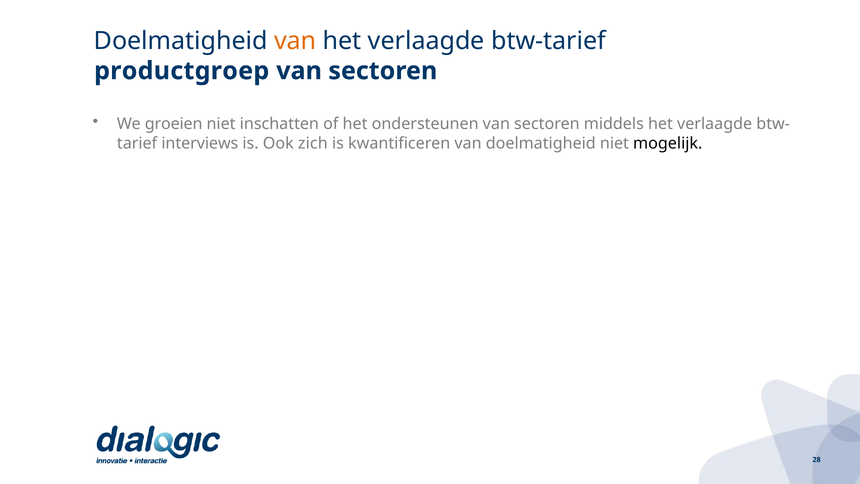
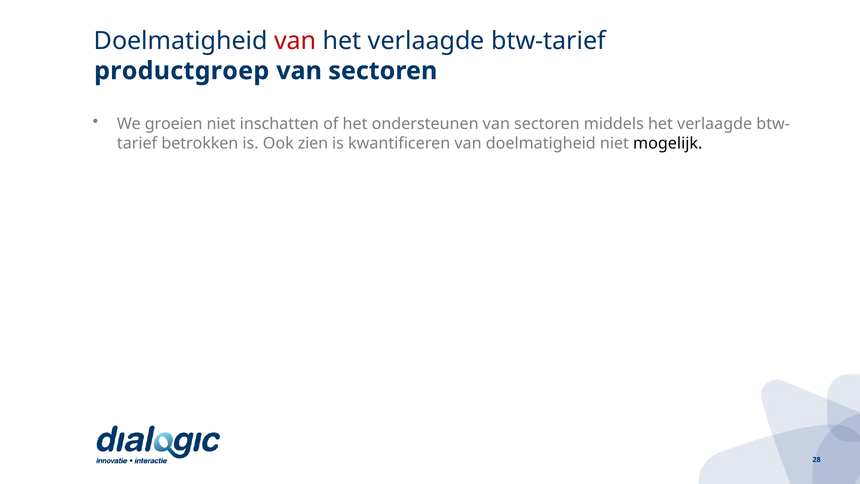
van at (295, 41) colour: orange -> red
interviews: interviews -> betrokken
zich: zich -> zien
